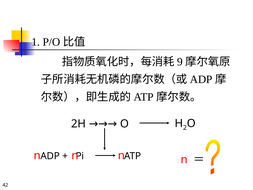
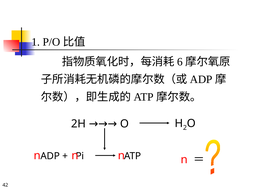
9: 9 -> 6
